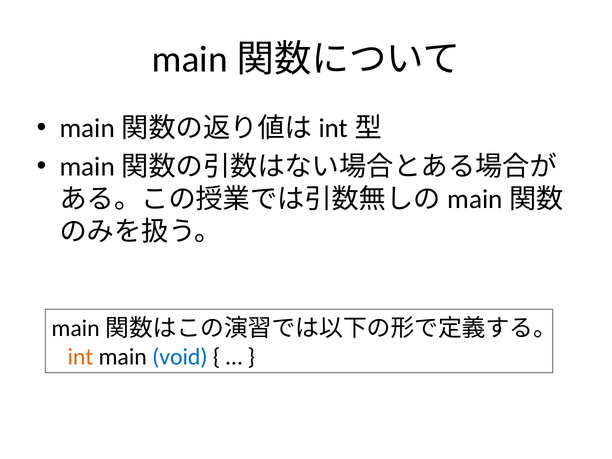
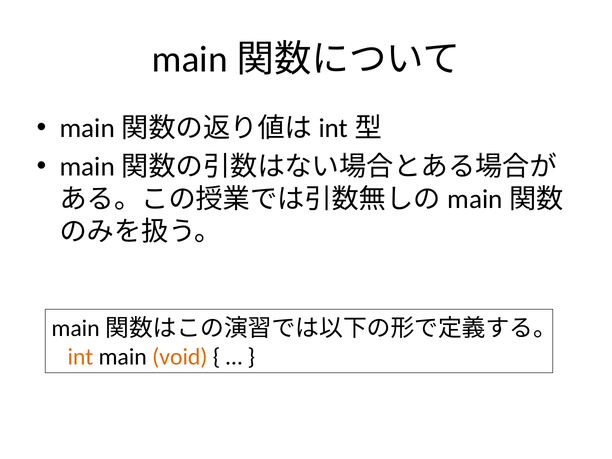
void colour: blue -> orange
